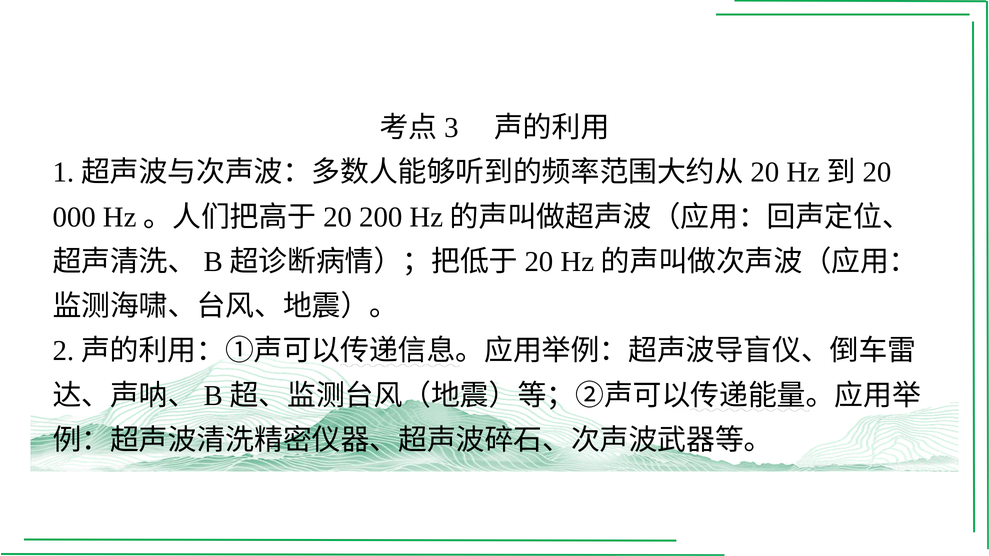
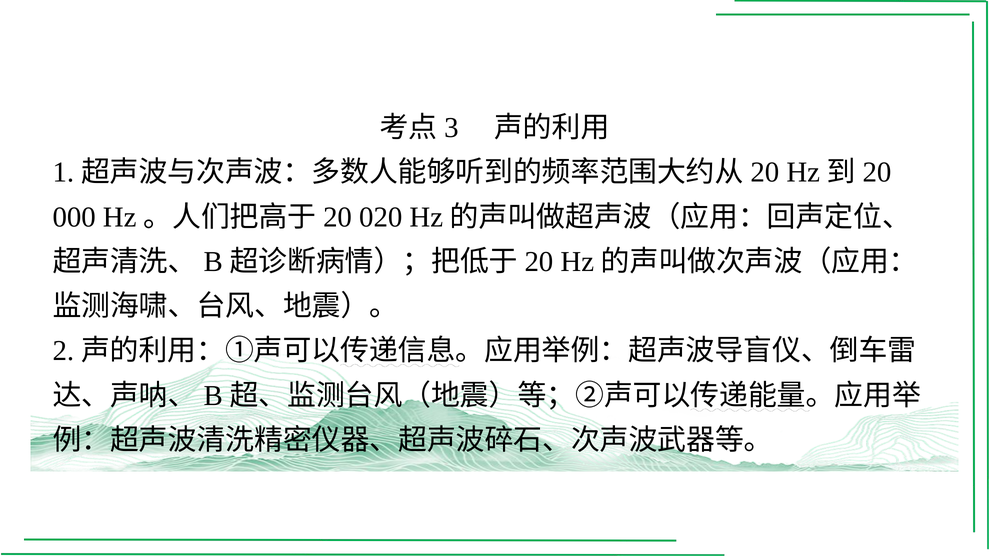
200: 200 -> 020
